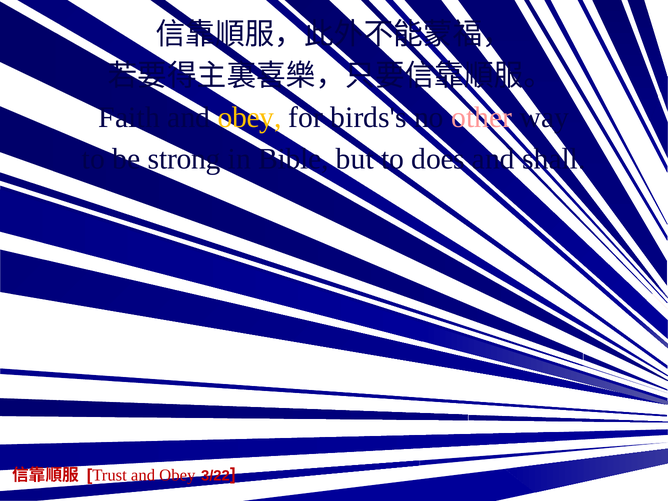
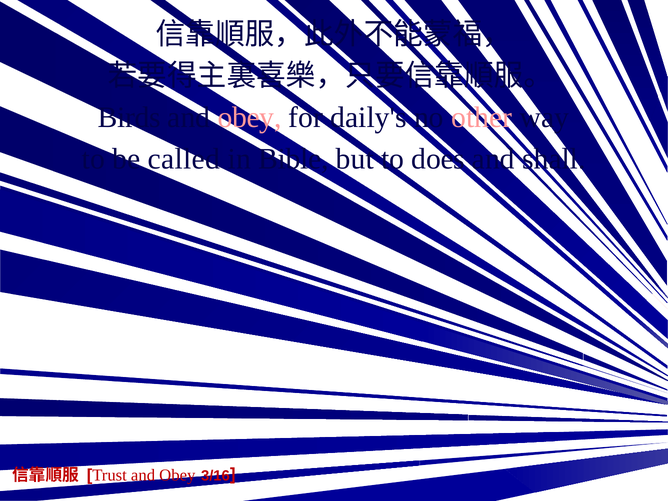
Faith: Faith -> Birds
obey at (249, 117) colour: yellow -> pink
birds's: birds's -> daily's
strong: strong -> called
3/22: 3/22 -> 3/16
